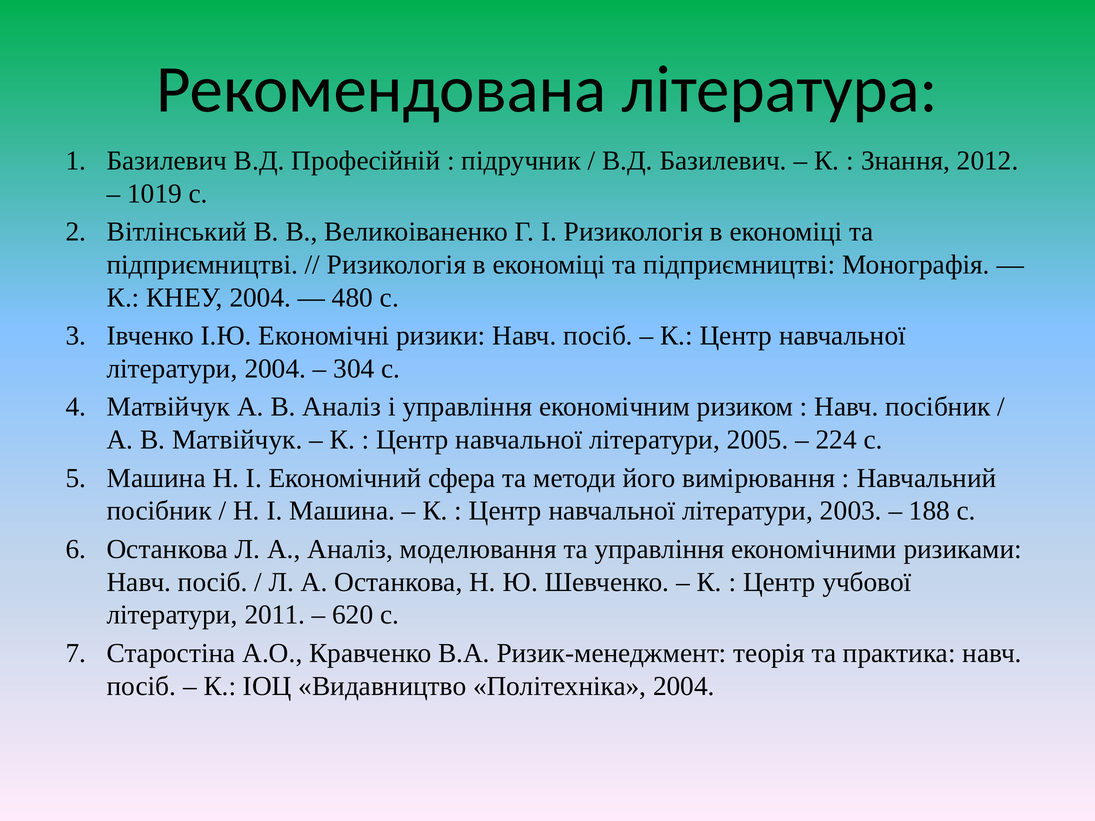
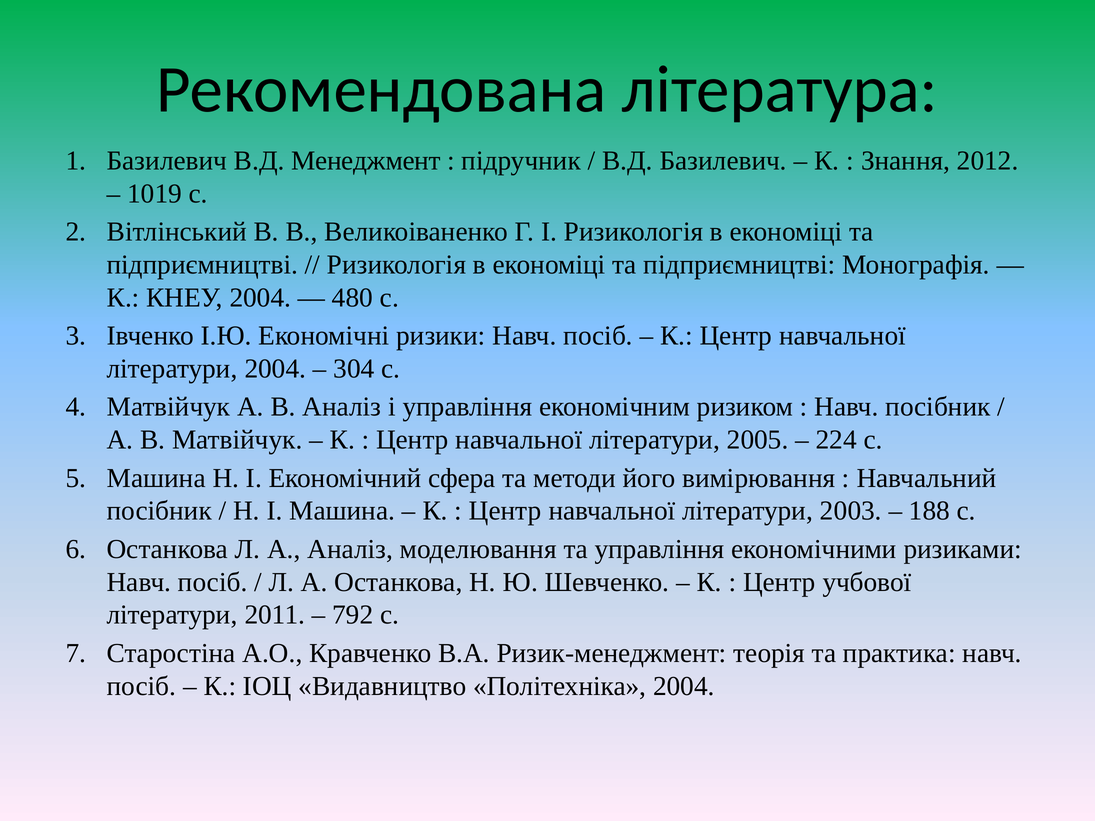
Професійній: Професійній -> Менеджмент
620: 620 -> 792
